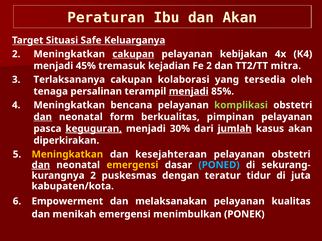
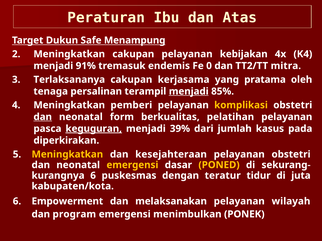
dan Akan: Akan -> Atas
Situasi: Situasi -> Dukun
Keluarganya: Keluarganya -> Menampung
cakupan at (133, 54) underline: present -> none
45%: 45% -> 91%
kejadian: kejadian -> endemis
Fe 2: 2 -> 0
kolaborasi: kolaborasi -> kerjasama
tersedia: tersedia -> pratama
bencana: bencana -> pemberi
komplikasi colour: light green -> yellow
pimpinan: pimpinan -> pelatihan
30%: 30% -> 39%
jumlah underline: present -> none
kasus akan: akan -> pada
dan at (41, 165) underline: present -> none
PONED colour: light blue -> yellow
2 at (93, 176): 2 -> 6
kualitas: kualitas -> wilayah
menikah: menikah -> program
